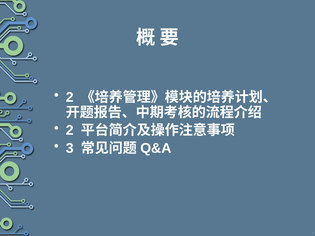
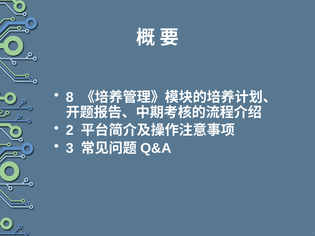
2 at (70, 97): 2 -> 8
